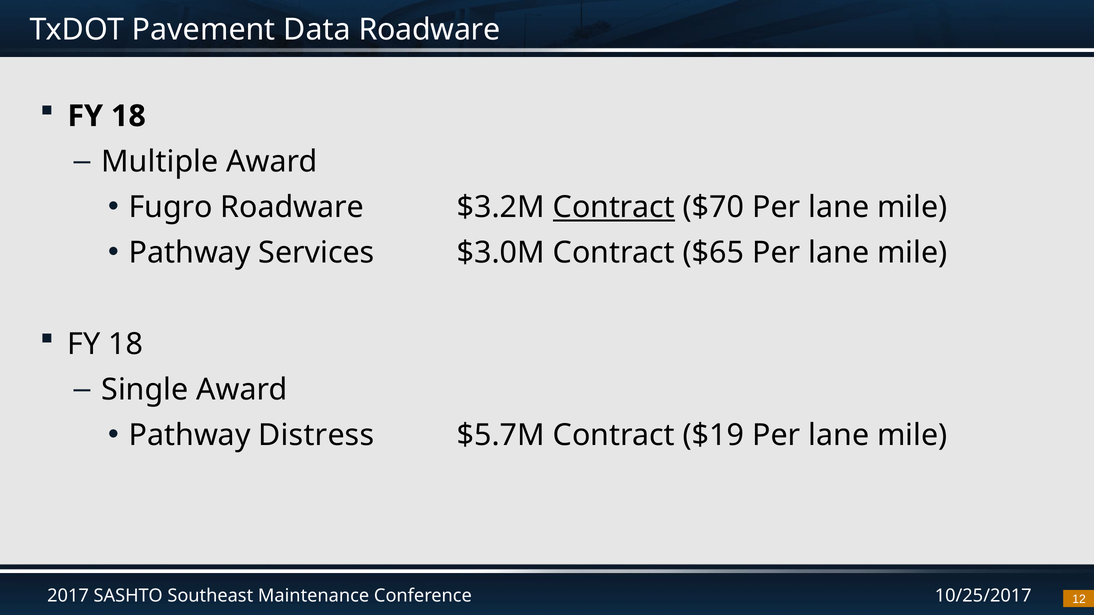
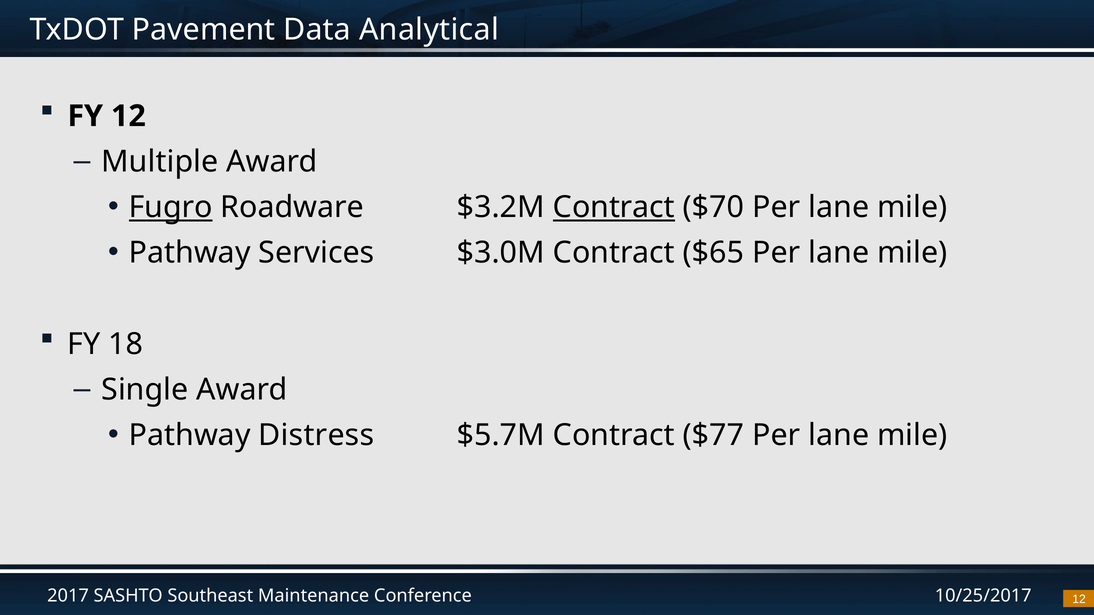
Data Roadware: Roadware -> Analytical
18 at (128, 116): 18 -> 12
Fugro underline: none -> present
$19: $19 -> $77
